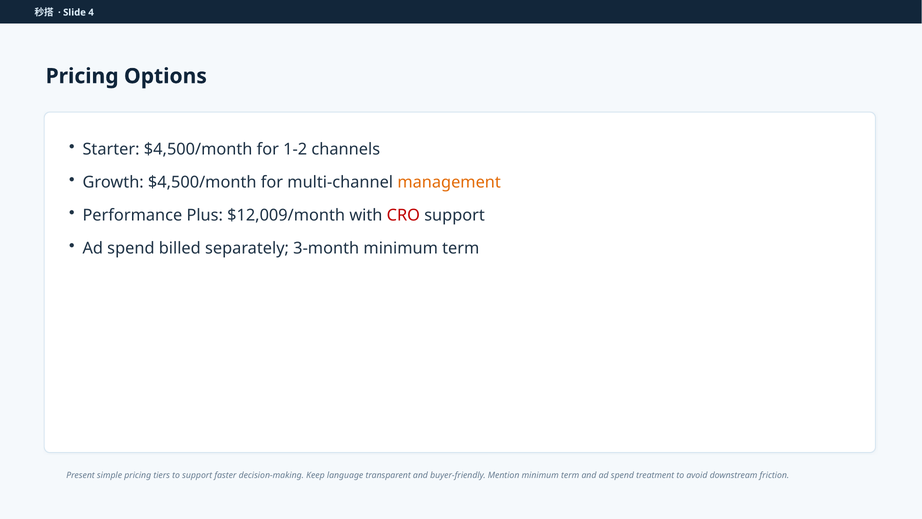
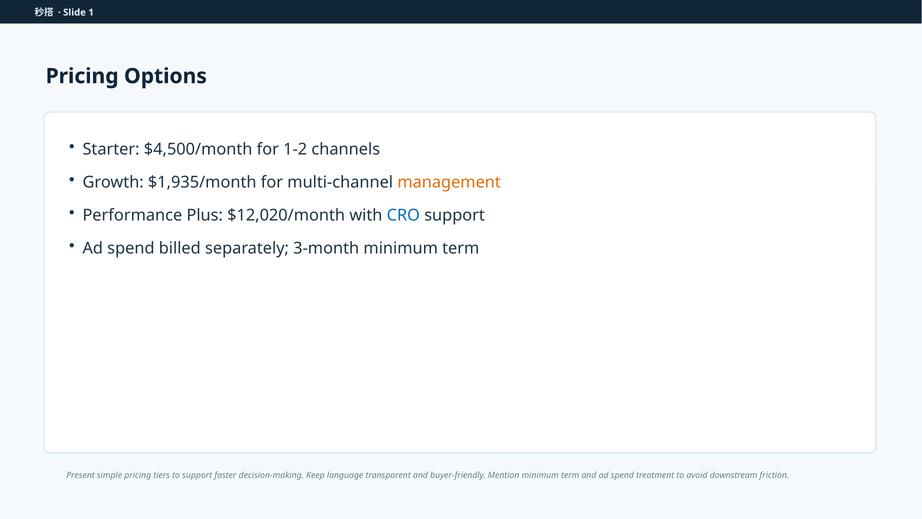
4: 4 -> 1
Growth $4,500/month: $4,500/month -> $1,935/month
$12,009/month: $12,009/month -> $12,020/month
CRO colour: red -> blue
